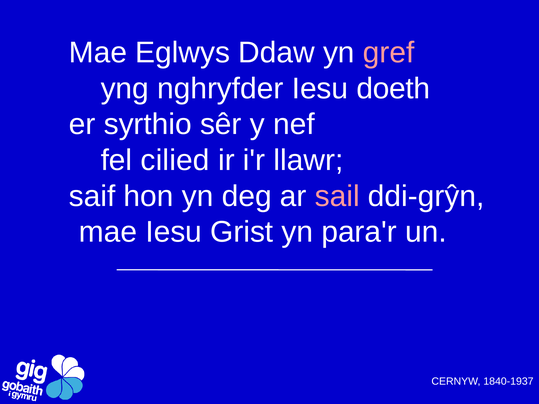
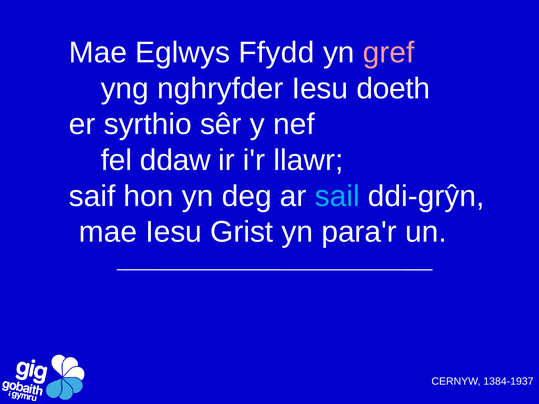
Ddaw: Ddaw -> Ffydd
cilied: cilied -> ddaw
sail colour: pink -> light blue
1840-1937: 1840-1937 -> 1384-1937
